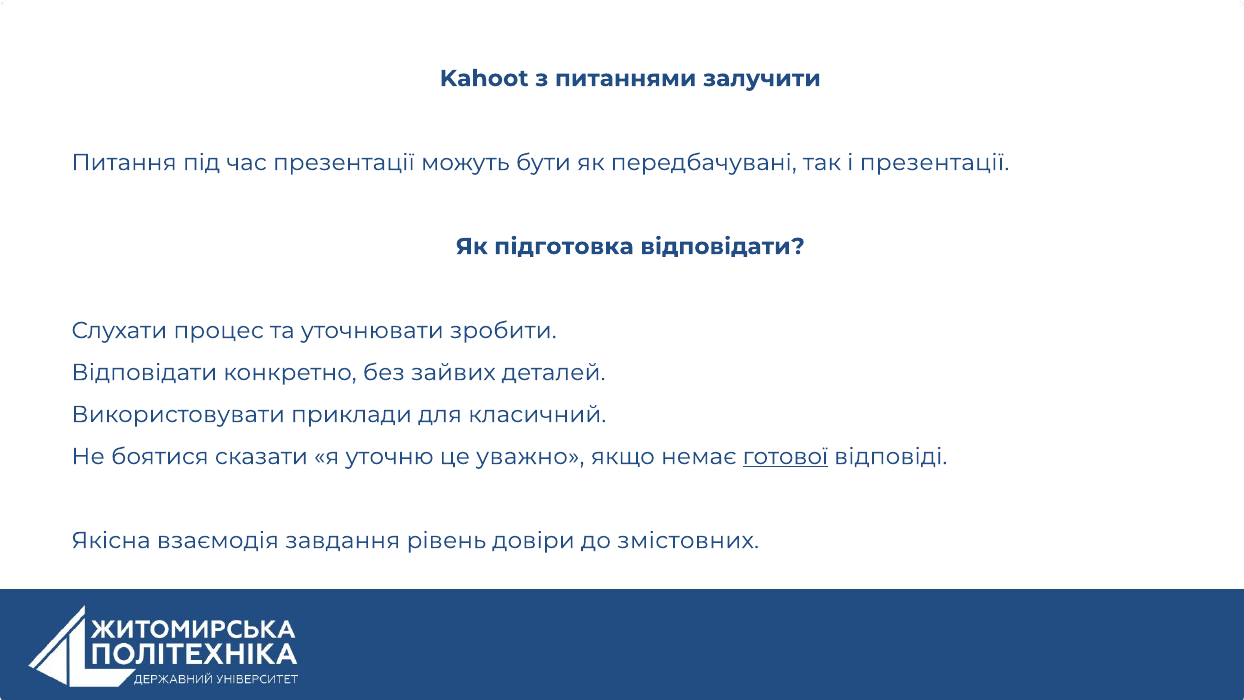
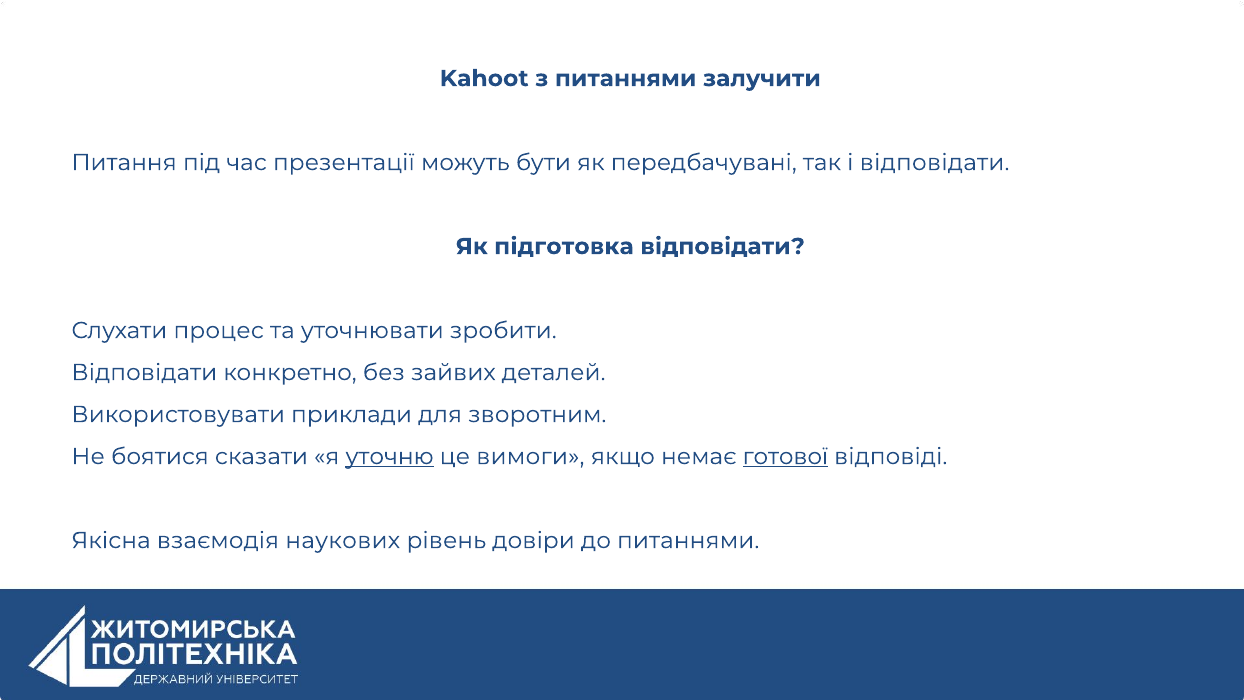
і презентації: презентації -> відповідати
класичний: класичний -> зворотним
уточню underline: none -> present
уважно: уважно -> вимоги
завдання: завдання -> наукових
до змістовних: змістовних -> питаннями
